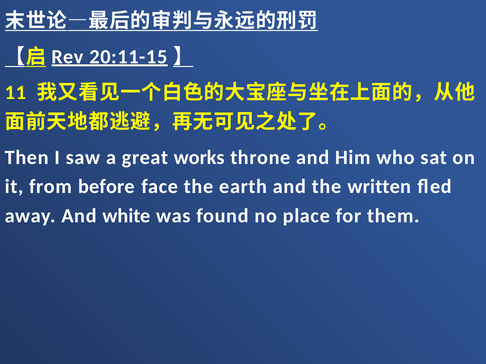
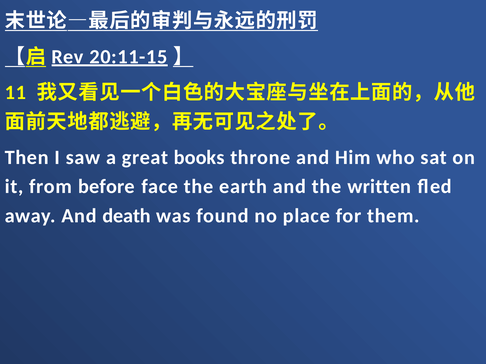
works: works -> books
white: white -> death
